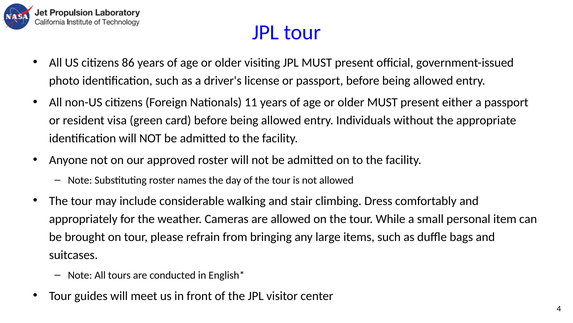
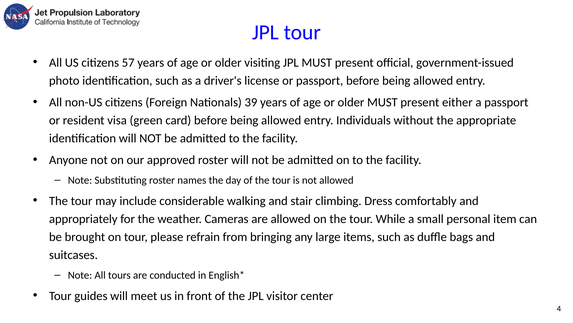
86: 86 -> 57
11: 11 -> 39
